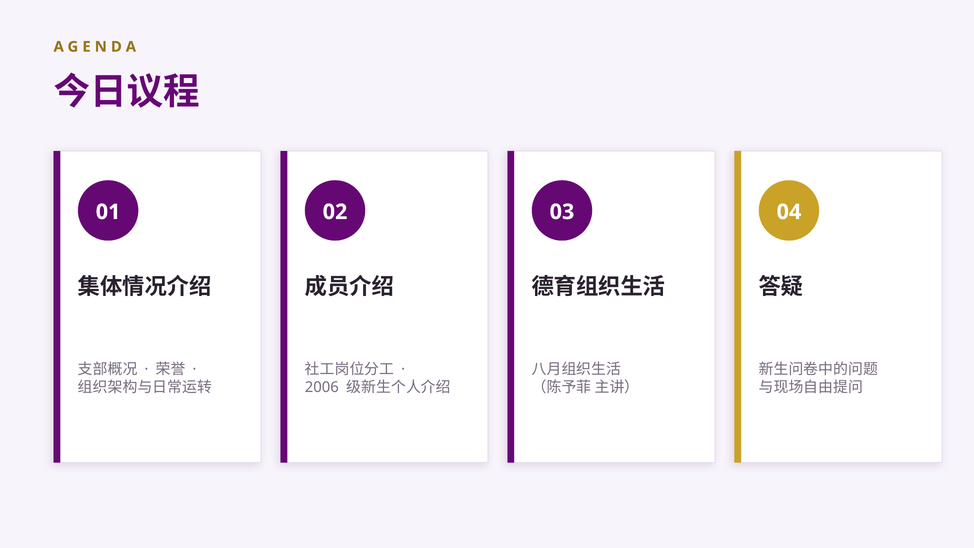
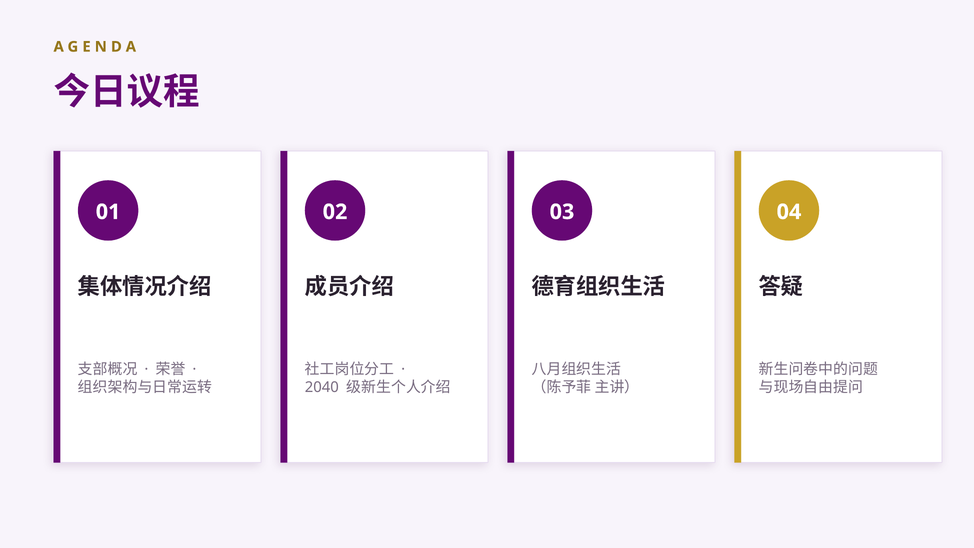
2006: 2006 -> 2040
